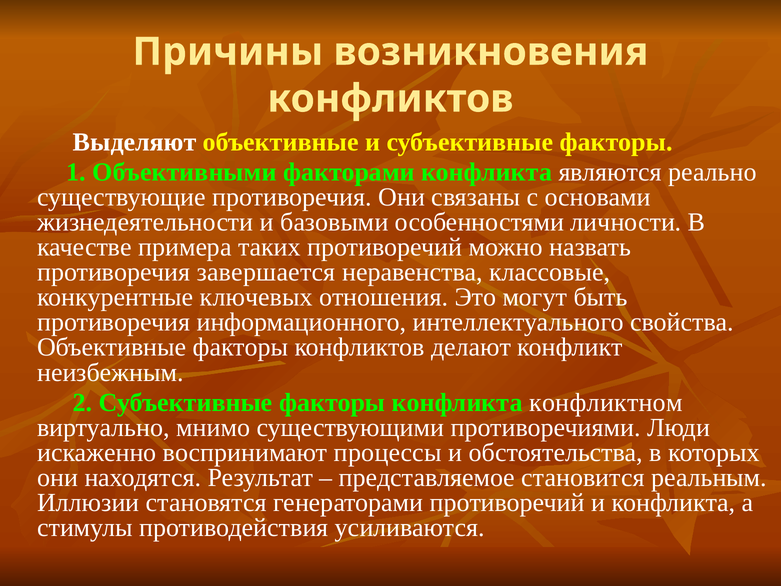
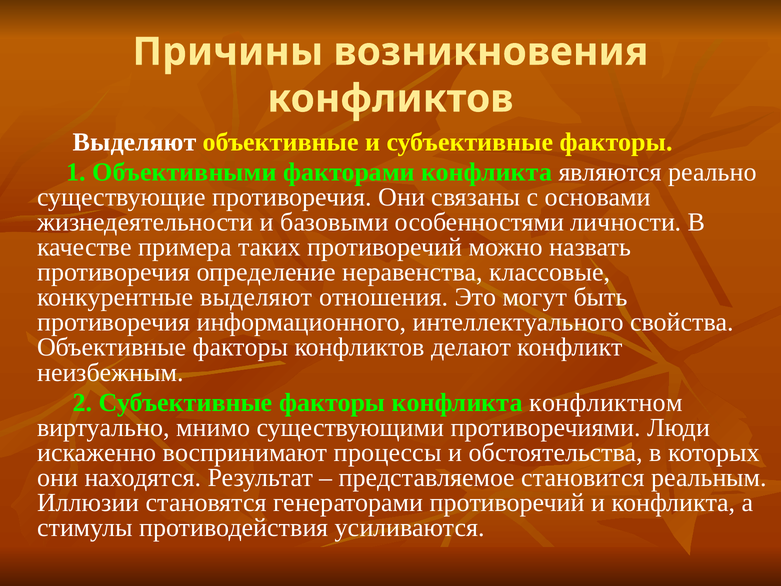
завершается: завершается -> определение
конкурентные ключевых: ключевых -> выделяют
